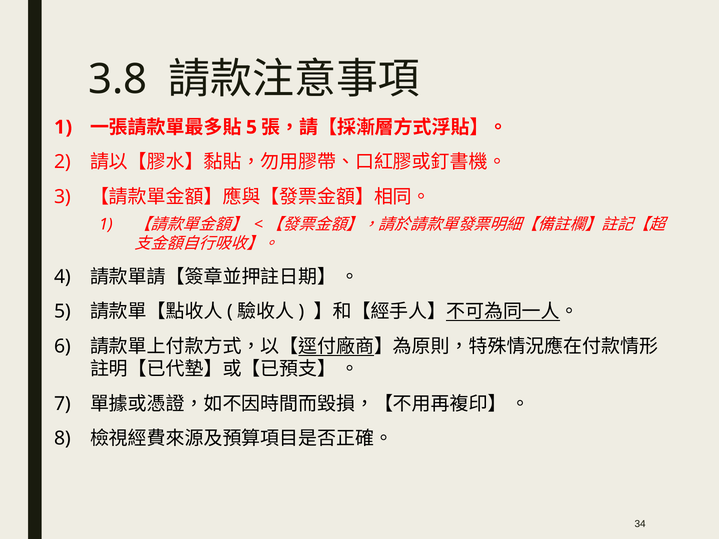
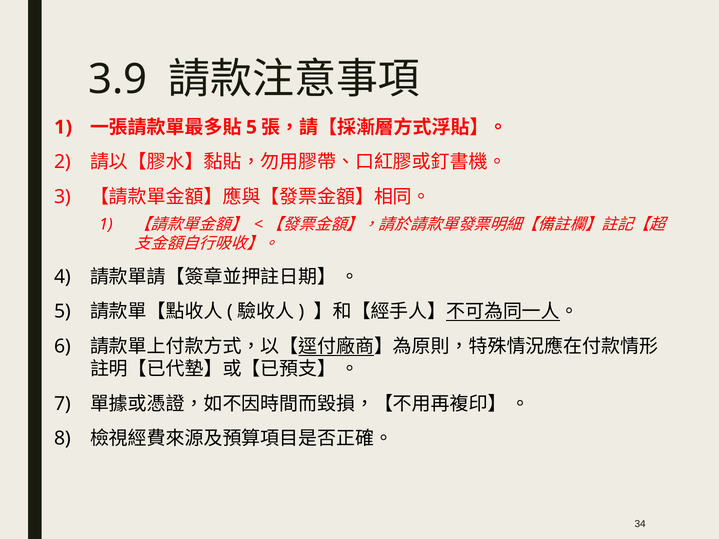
3.8: 3.8 -> 3.9
